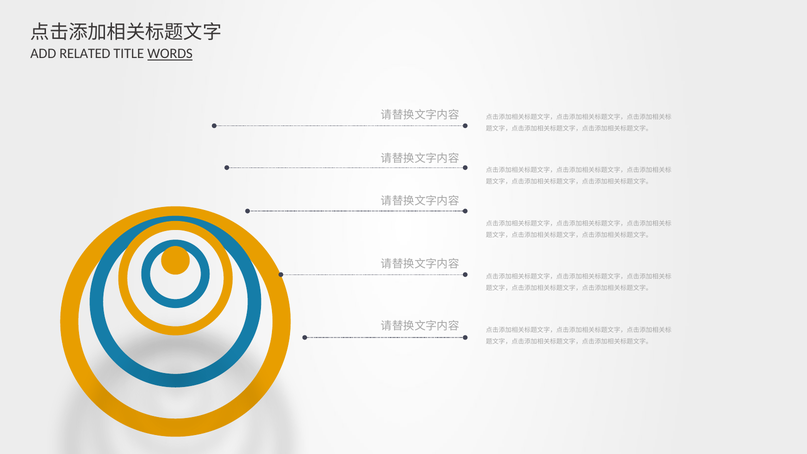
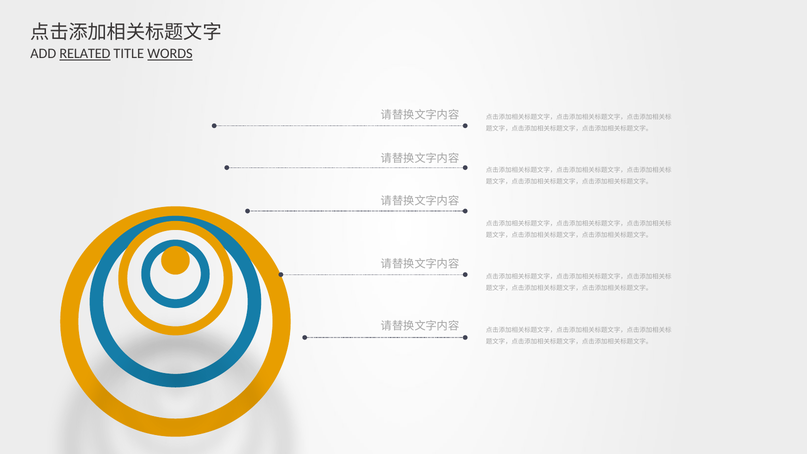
RELATED underline: none -> present
